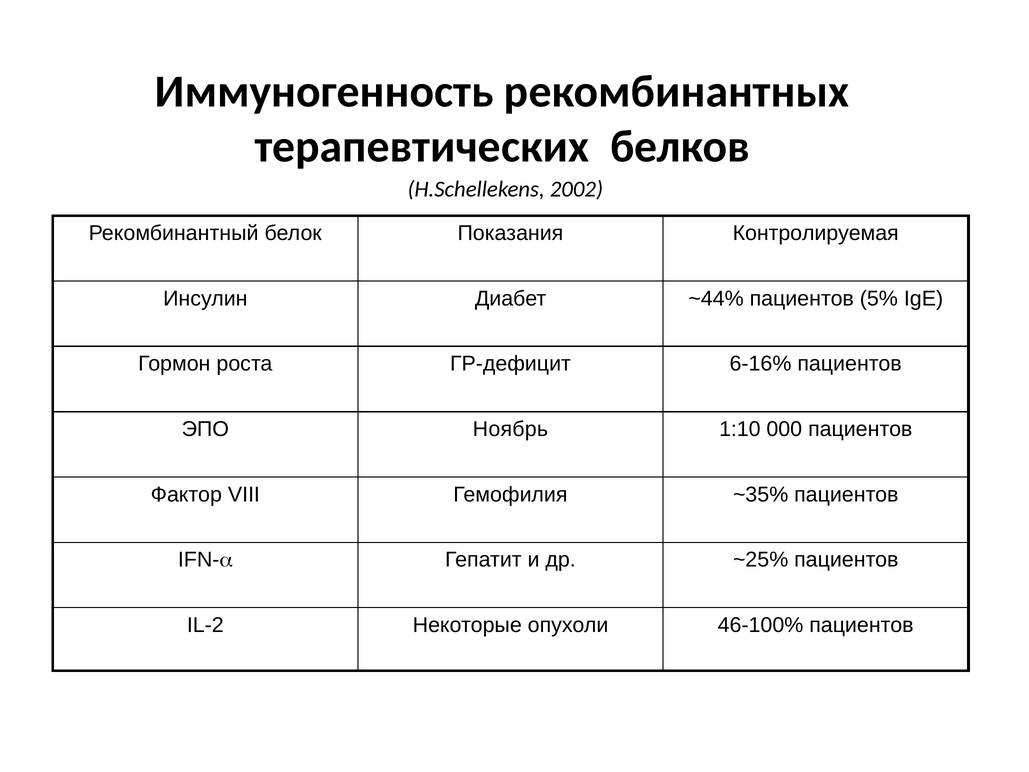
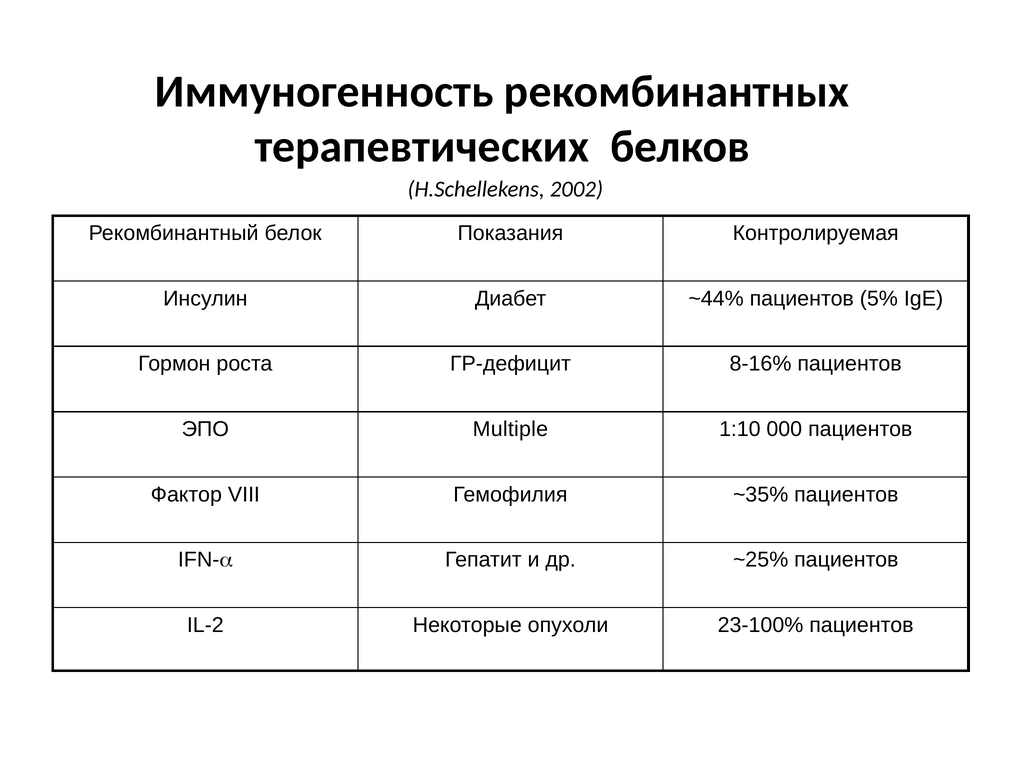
6-16%: 6-16% -> 8-16%
Ноябрь: Ноябрь -> Multiple
46-100%: 46-100% -> 23-100%
